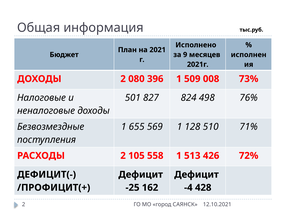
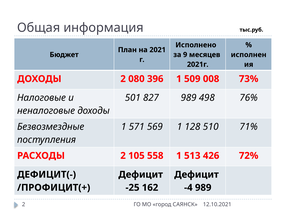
827 824: 824 -> 989
655: 655 -> 571
-4 428: 428 -> 989
